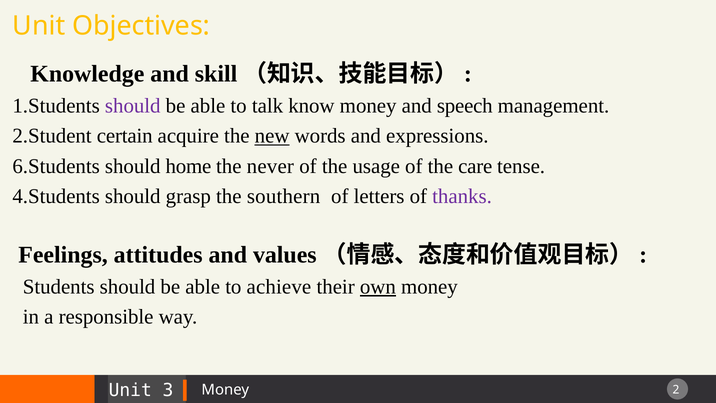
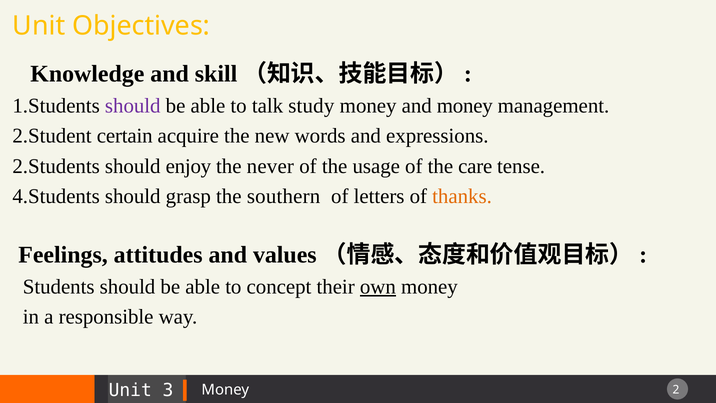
know: know -> study
and speech: speech -> money
new underline: present -> none
6.Students: 6.Students -> 2.Students
home: home -> enjoy
thanks colour: purple -> orange
achieve: achieve -> concept
